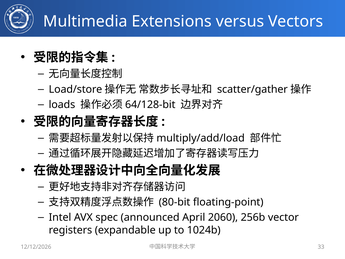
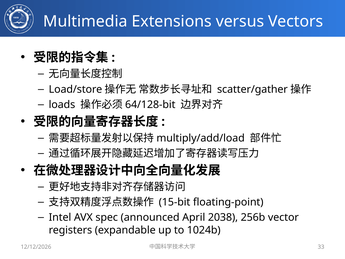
80-bit: 80-bit -> 15-bit
2060: 2060 -> 2038
